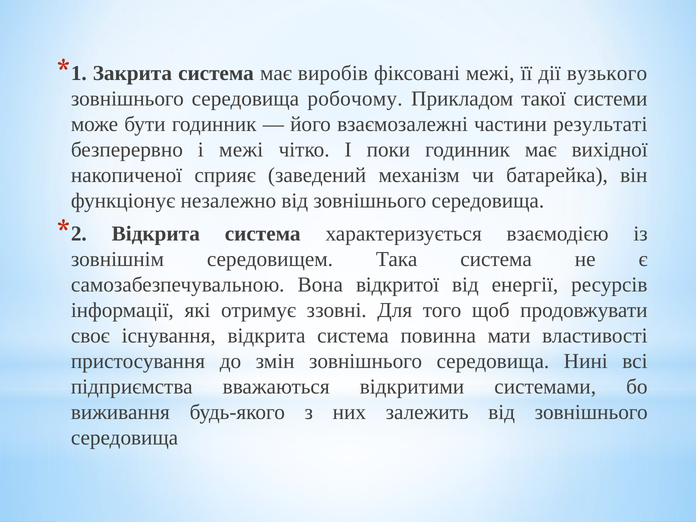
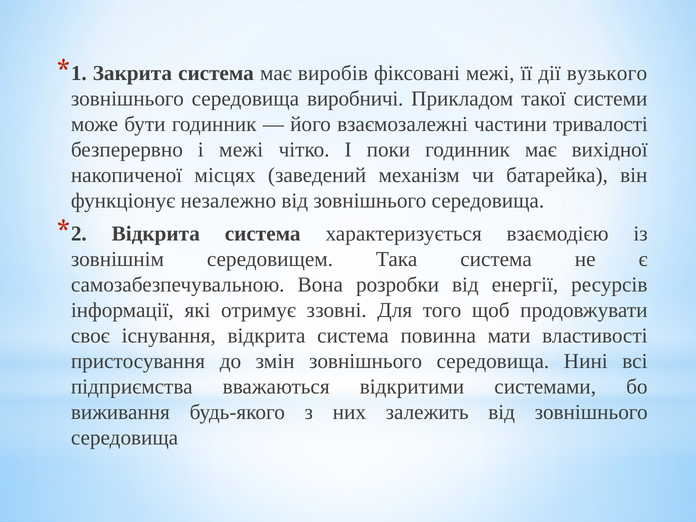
робочому: робочому -> виробничі
результаті: результаті -> тривалості
сприяє: сприяє -> місцях
відкритої: відкритої -> розробки
